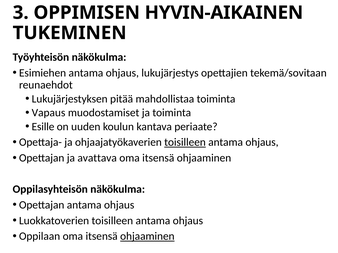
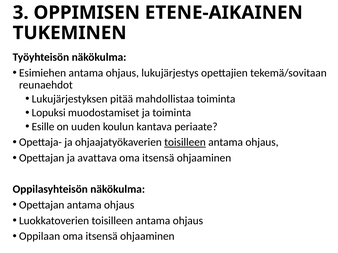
HYVIN-AIKAINEN: HYVIN-AIKAINEN -> ETENE-AIKAINEN
Vapaus: Vapaus -> Lopuksi
ohjaaminen at (147, 237) underline: present -> none
